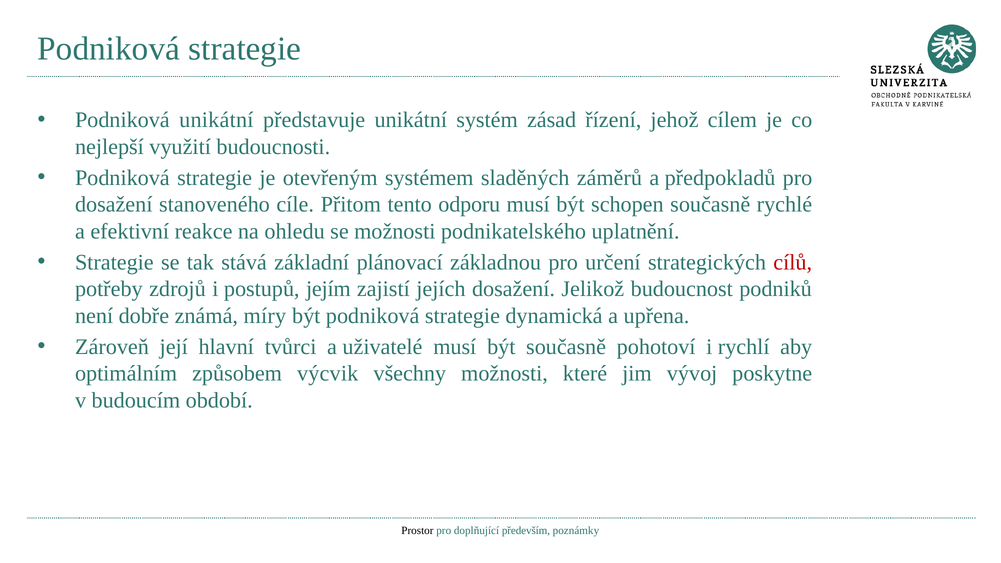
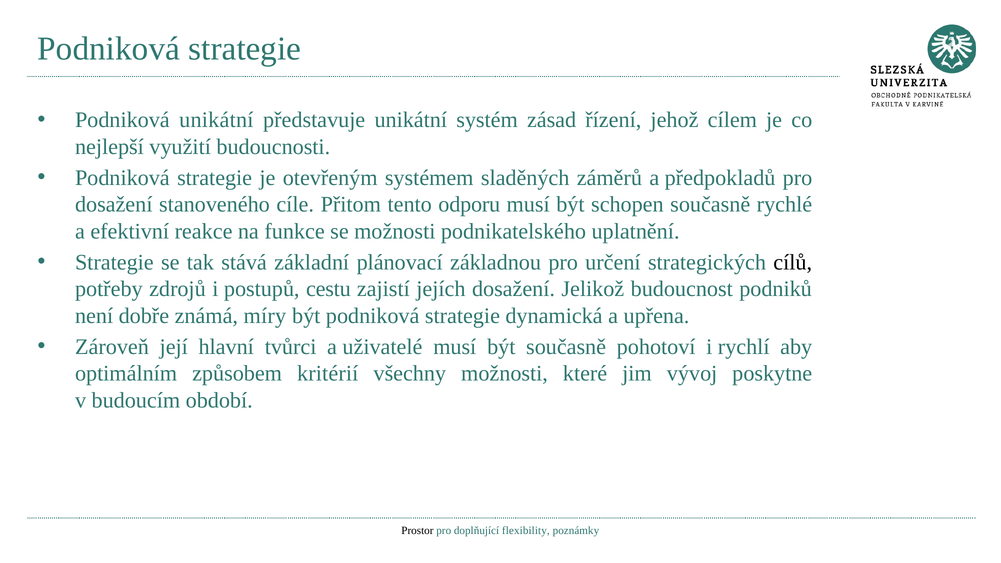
ohledu: ohledu -> funkce
cílů colour: red -> black
jejím: jejím -> cestu
výcvik: výcvik -> kritérií
především: především -> flexibility
